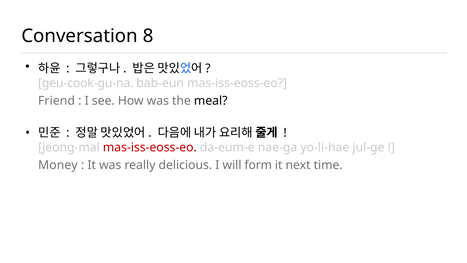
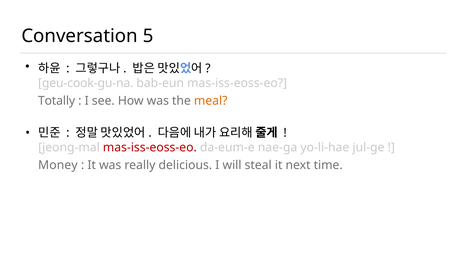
8: 8 -> 5
Friend: Friend -> Totally
meal colour: black -> orange
form: form -> steal
